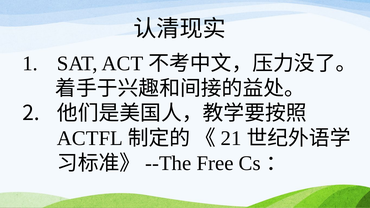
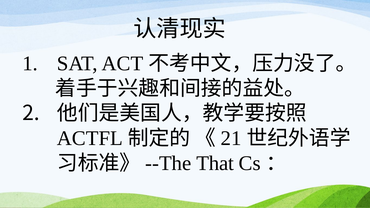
Free: Free -> That
